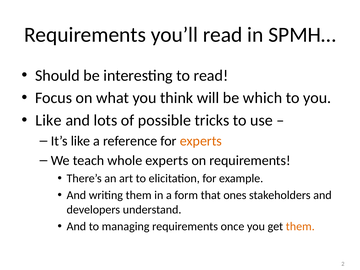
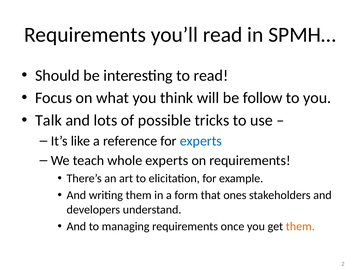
which: which -> follow
Like at (48, 120): Like -> Talk
experts at (201, 141) colour: orange -> blue
